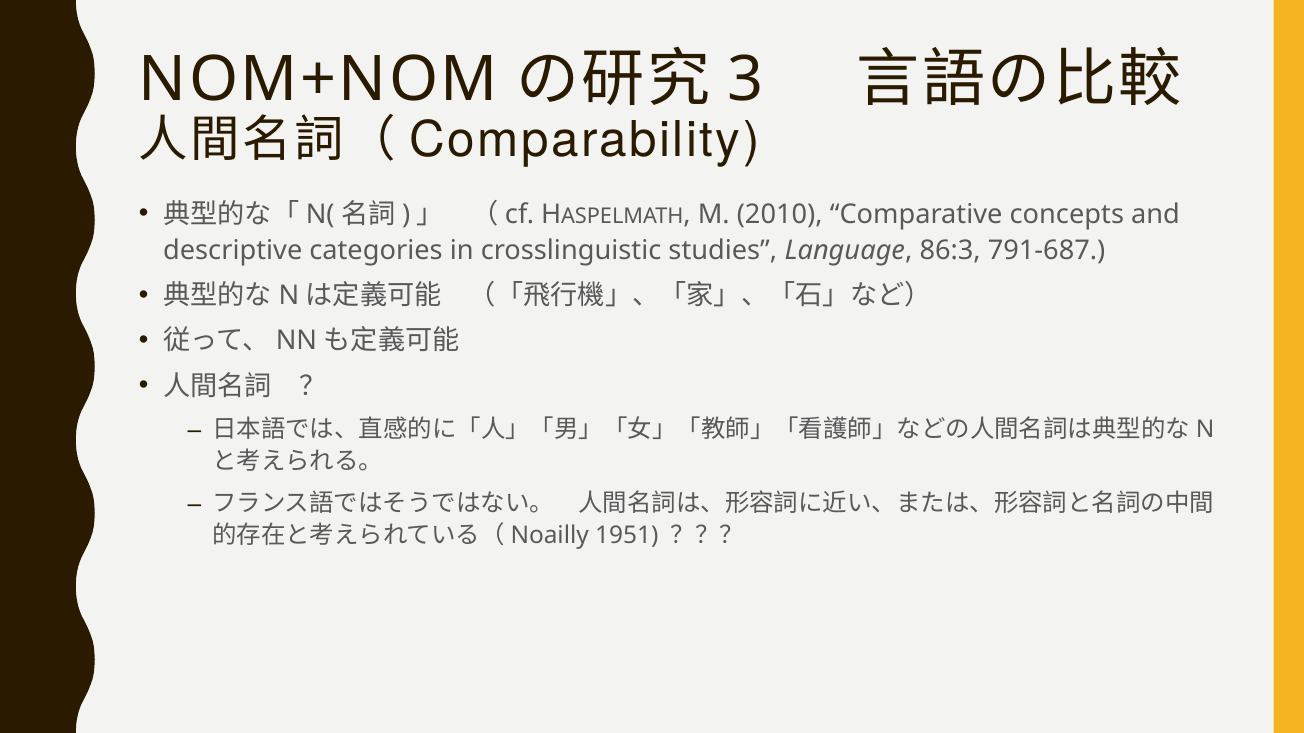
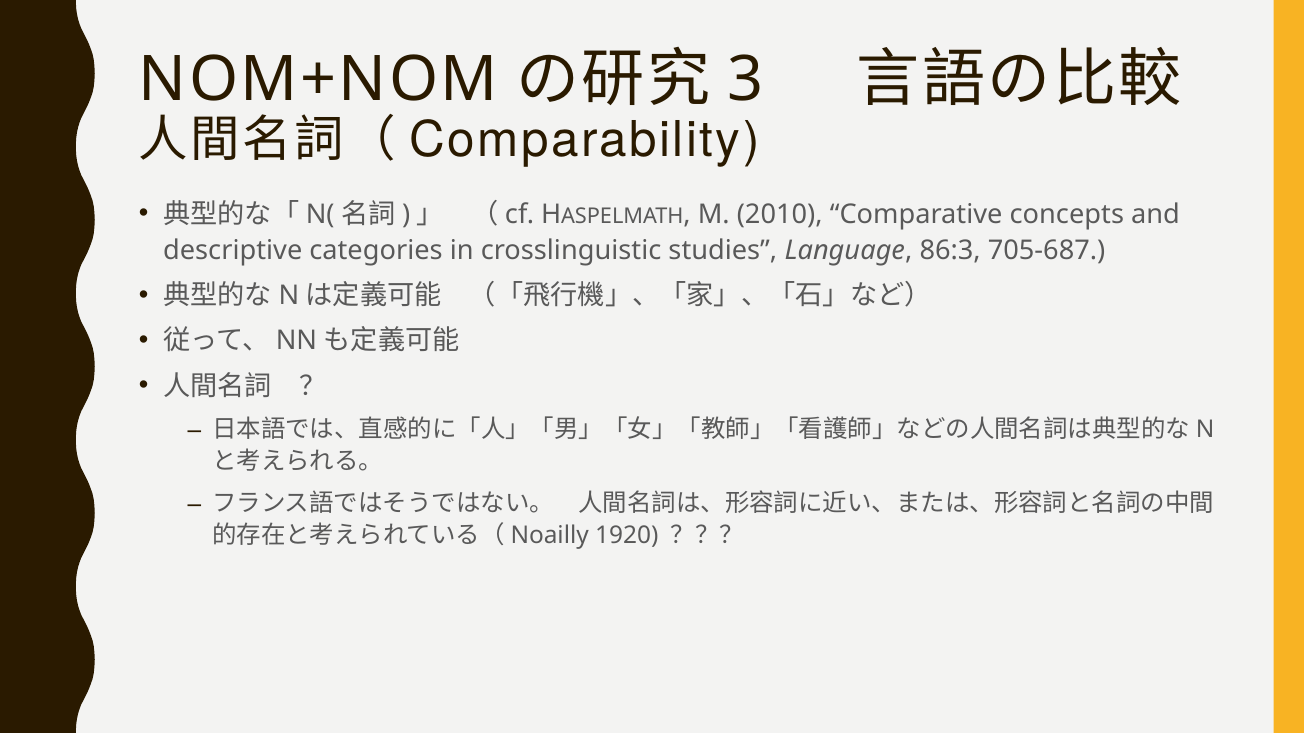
791‑687: 791‑687 -> 705‑687
1951: 1951 -> 1920
